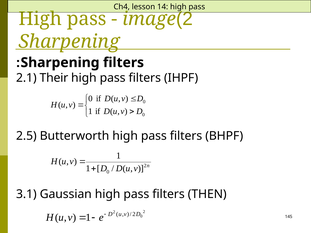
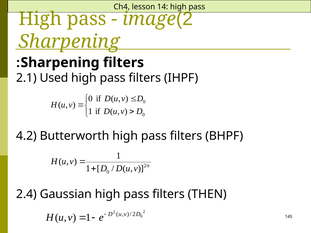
Their: Their -> Used
2.5: 2.5 -> 4.2
3.1: 3.1 -> 2.4
